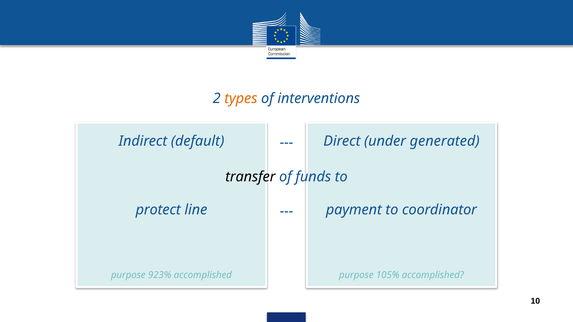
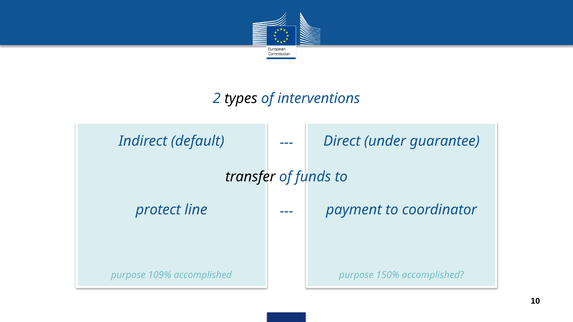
types colour: orange -> black
generated: generated -> guarantee
923%: 923% -> 109%
105%: 105% -> 150%
